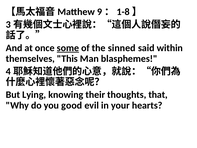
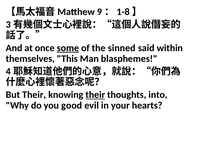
But Lying: Lying -> Their
their at (95, 95) underline: none -> present
that: that -> into
